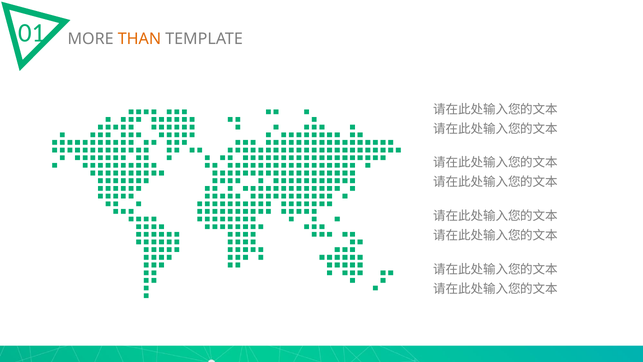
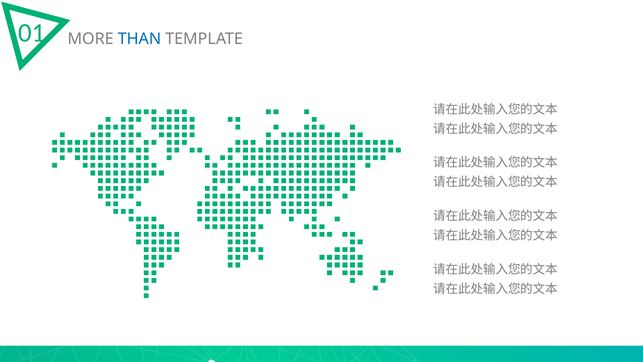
THAN colour: orange -> blue
